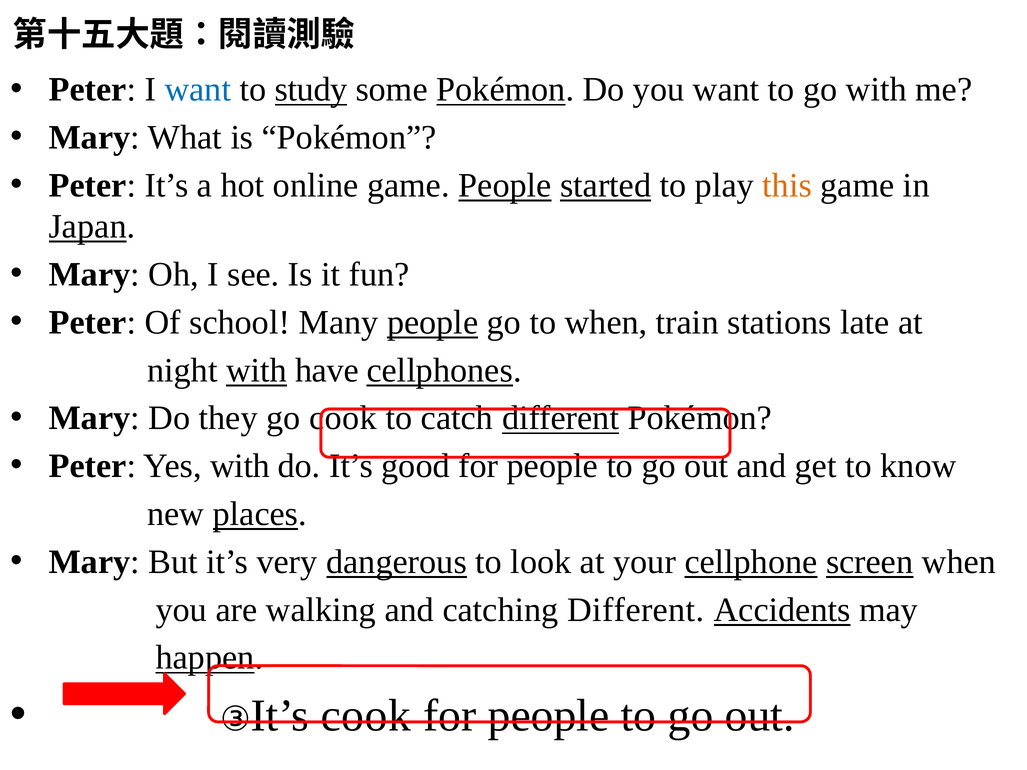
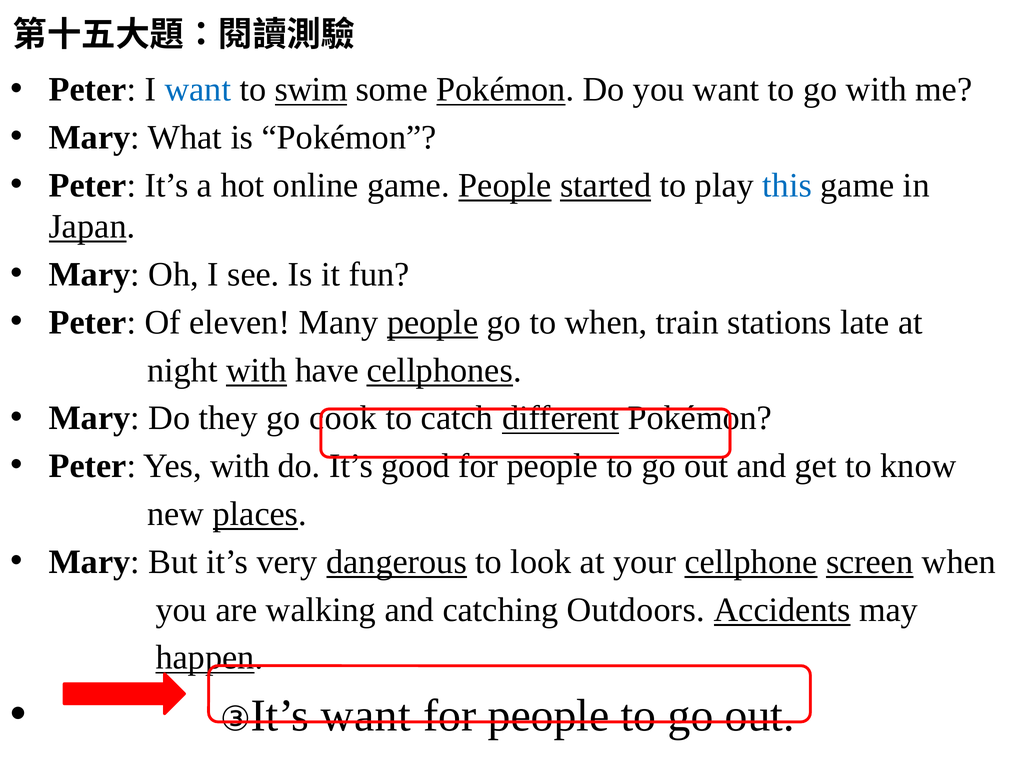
study: study -> swim
this colour: orange -> blue
school: school -> eleven
catching Different: Different -> Outdoors
It’s cook: cook -> want
